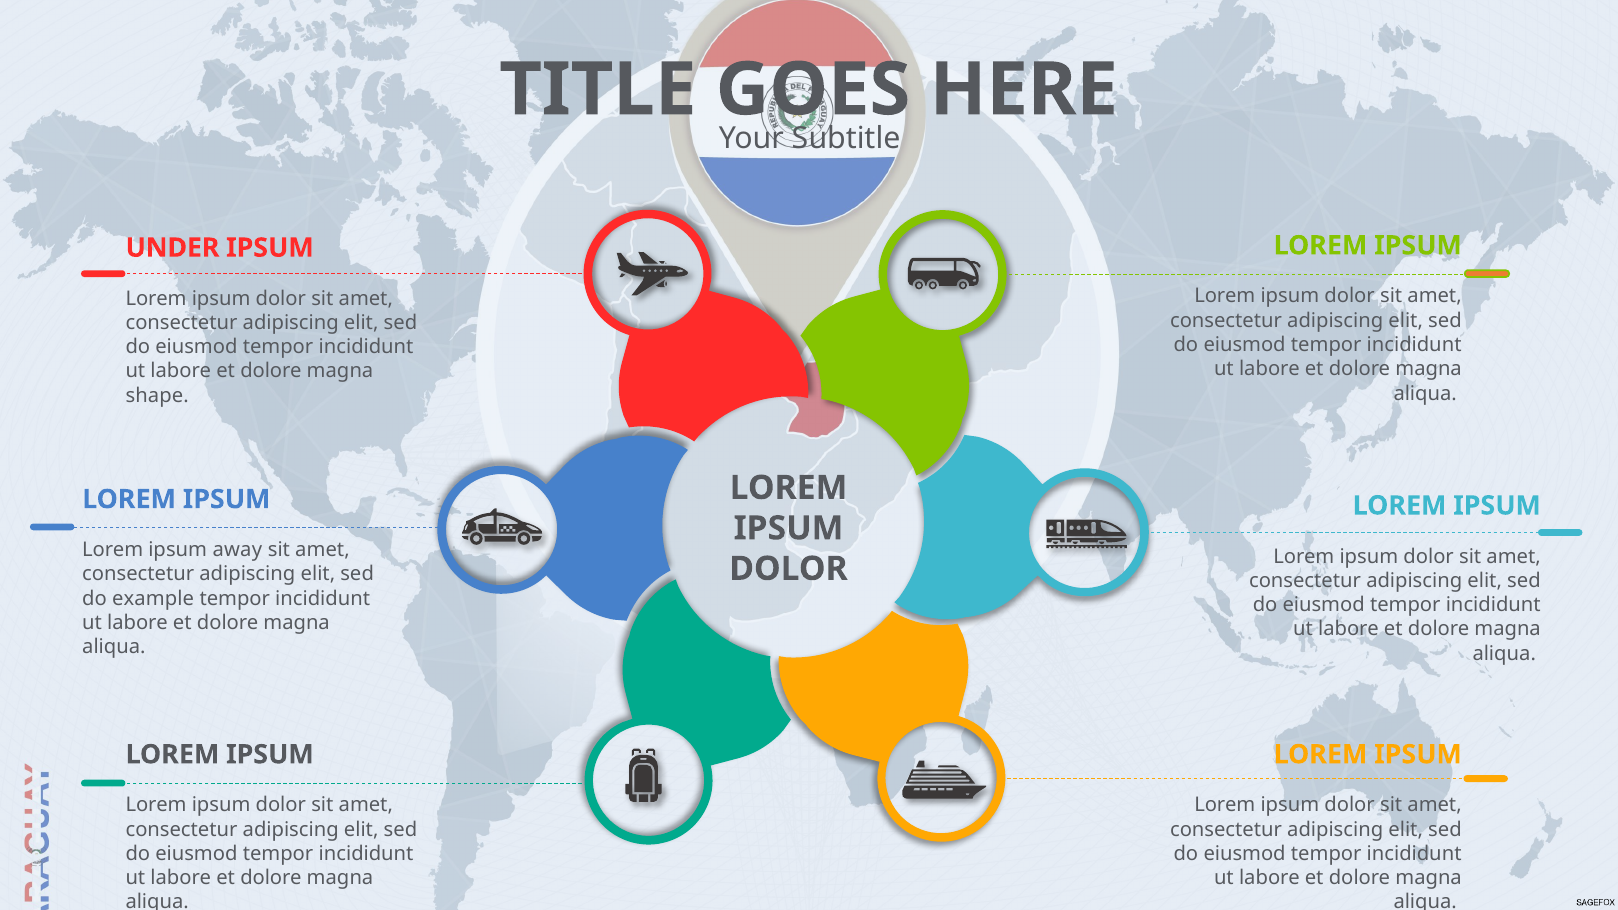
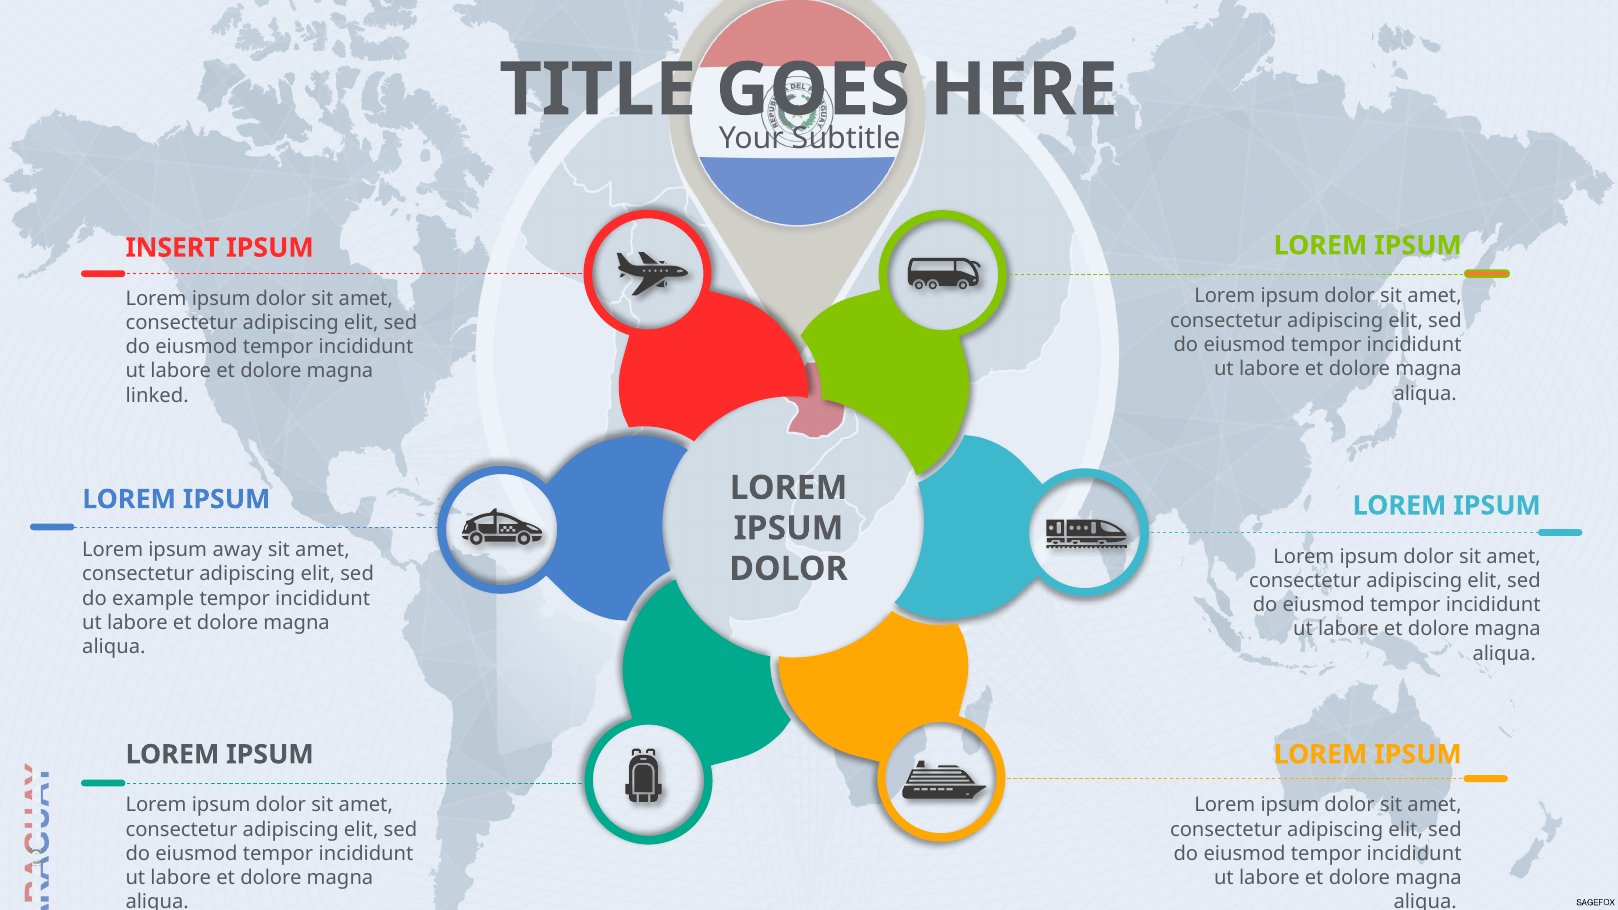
UNDER: UNDER -> INSERT
shape: shape -> linked
